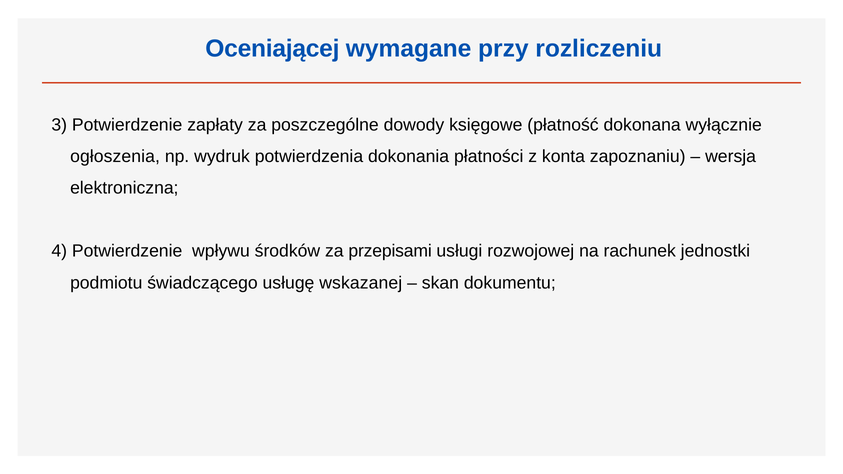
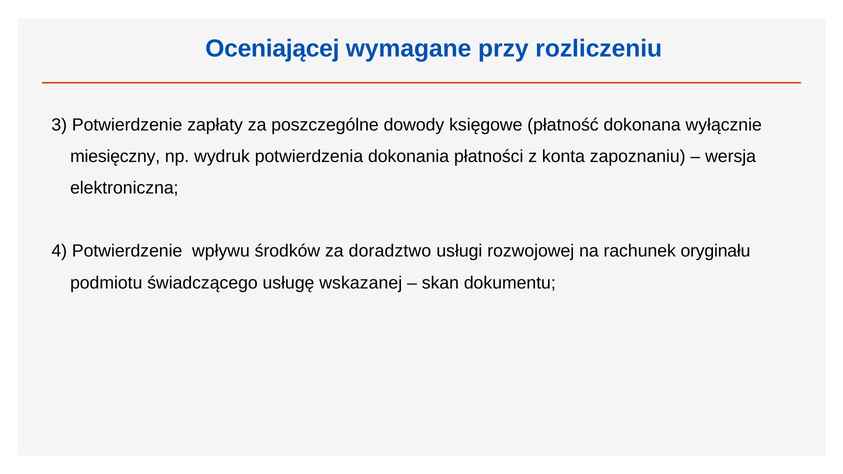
ogłoszenia: ogłoszenia -> miesięczny
przepisami: przepisami -> doradztwo
jednostki: jednostki -> oryginału
